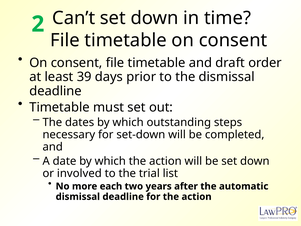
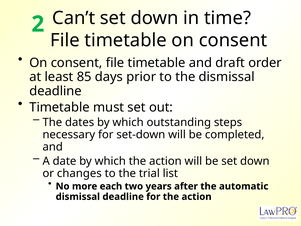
39: 39 -> 85
involved: involved -> changes
